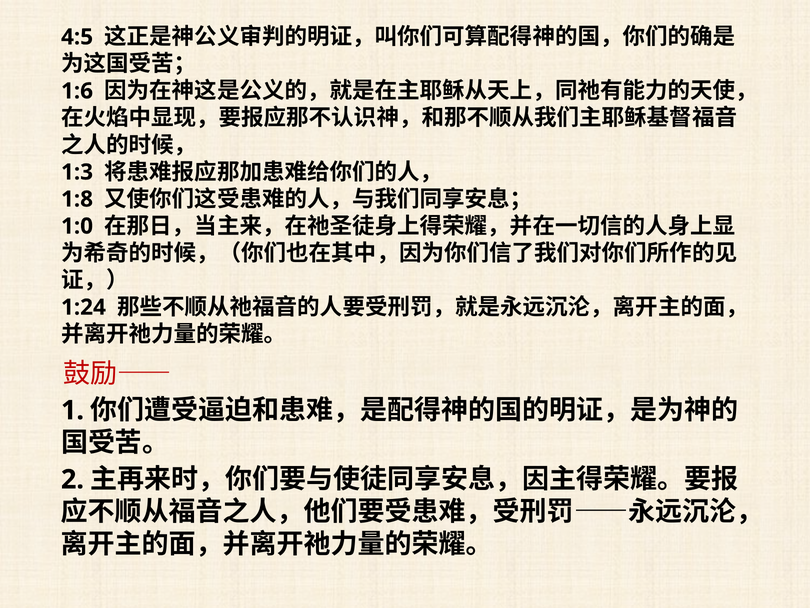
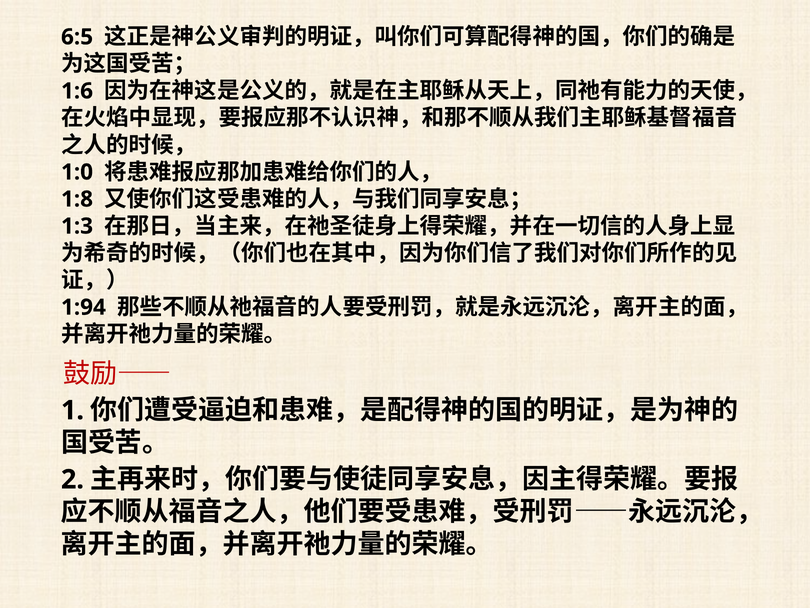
4:5: 4:5 -> 6:5
1:3: 1:3 -> 1:0
1:0: 1:0 -> 1:3
1:24: 1:24 -> 1:94
